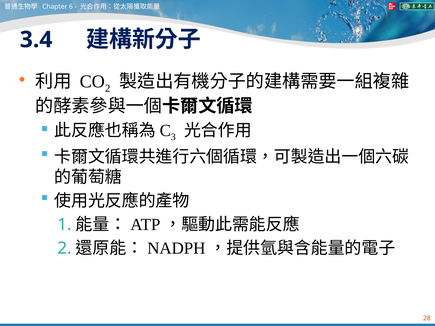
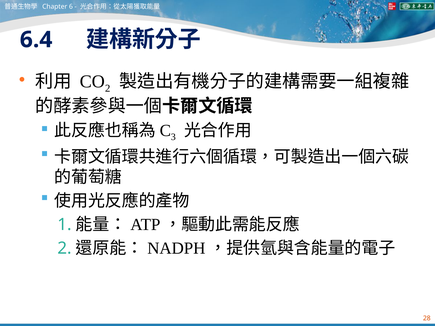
3.4: 3.4 -> 6.4
